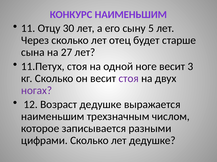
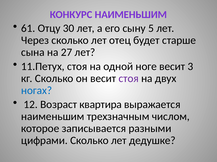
11: 11 -> 61
ногах colour: purple -> blue
Возраст дедушке: дедушке -> квартира
